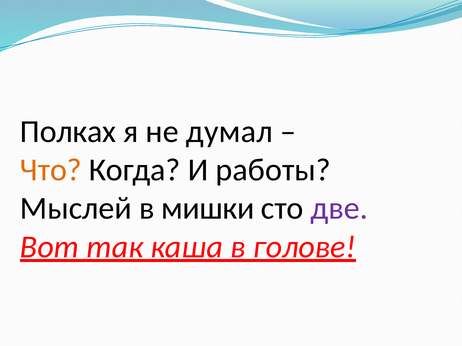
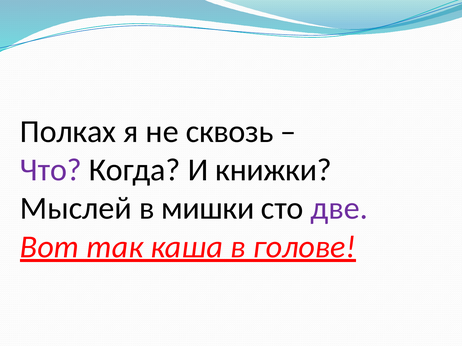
думал: думал -> сквозь
Что colour: orange -> purple
работы: работы -> книжки
